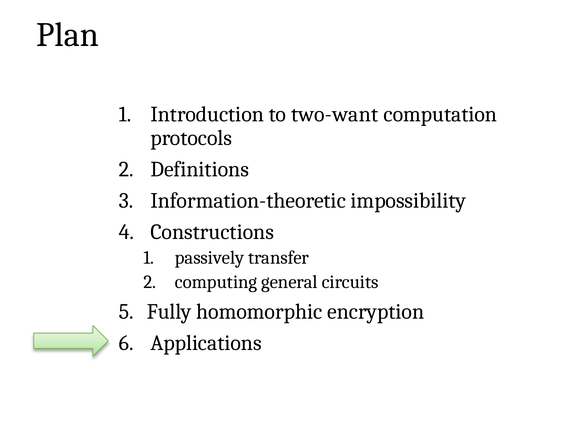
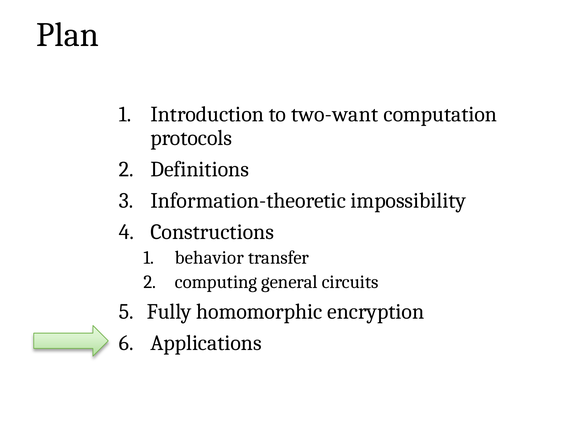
passively: passively -> behavior
